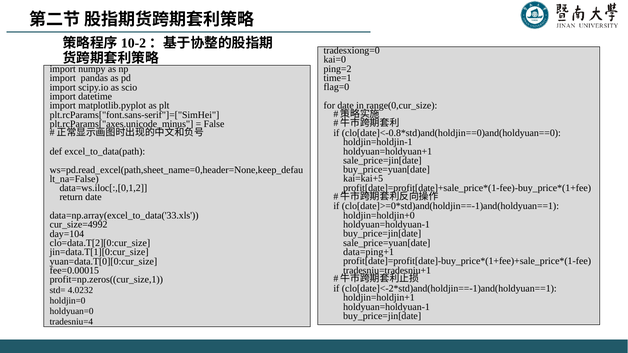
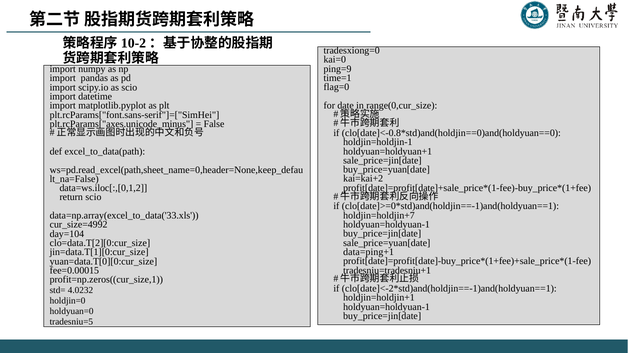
ping=2: ping=2 -> ping=9
kai=kai+5: kai=kai+5 -> kai=kai+2
return date: date -> scio
holdjin=holdjin+0: holdjin=holdjin+0 -> holdjin=holdjin+7
tradesniu=4: tradesniu=4 -> tradesniu=5
